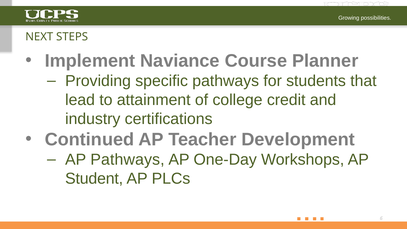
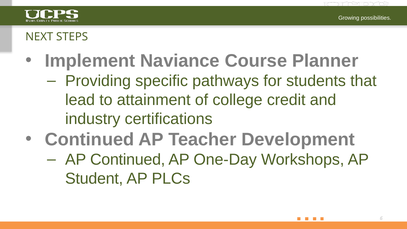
AP Pathways: Pathways -> Continued
